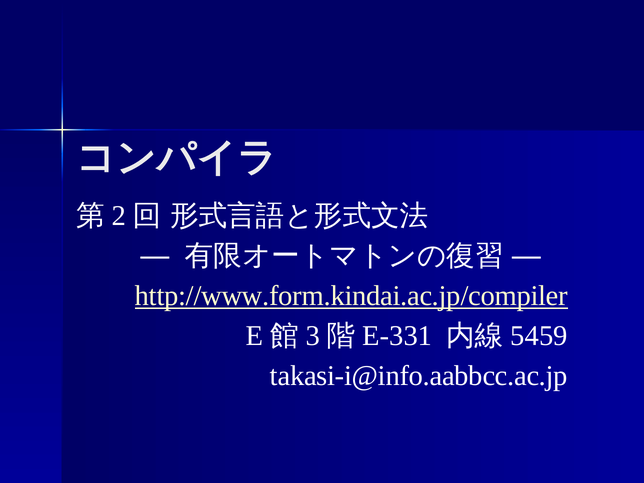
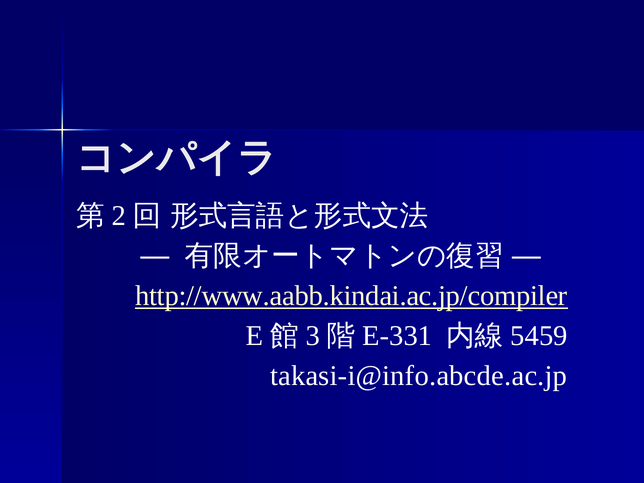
http://www.form.kindai.ac.jp/compiler: http://www.form.kindai.ac.jp/compiler -> http://www.aabb.kindai.ac.jp/compiler
takasi-i@info.aabbcc.ac.jp: takasi-i@info.aabbcc.ac.jp -> takasi-i@info.abcde.ac.jp
